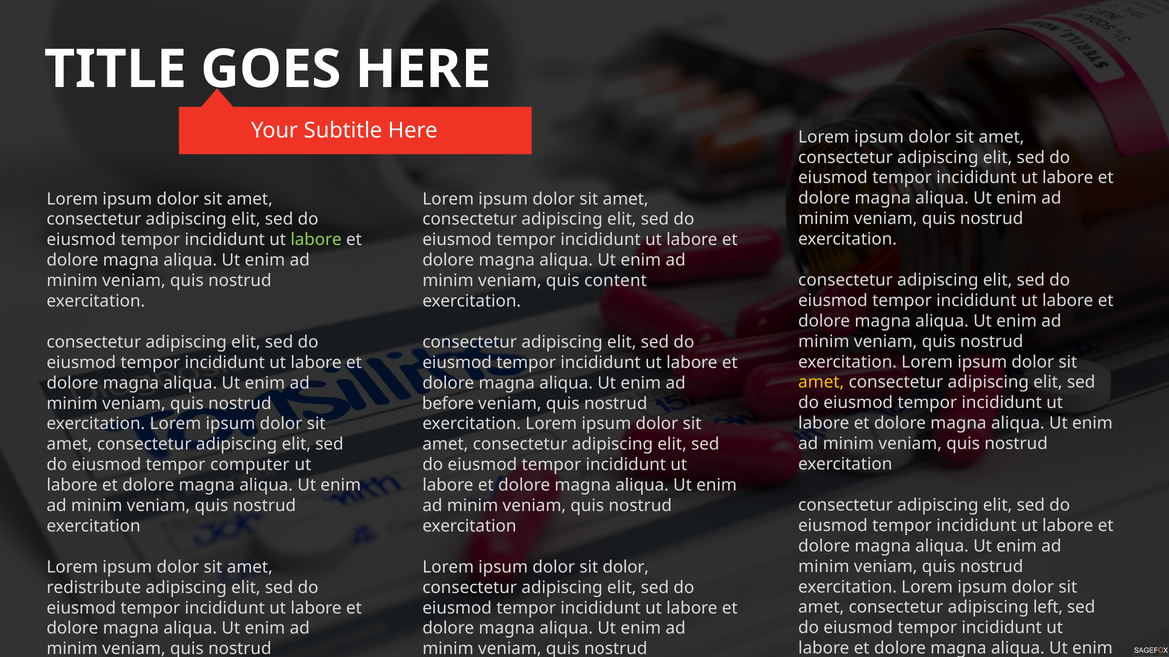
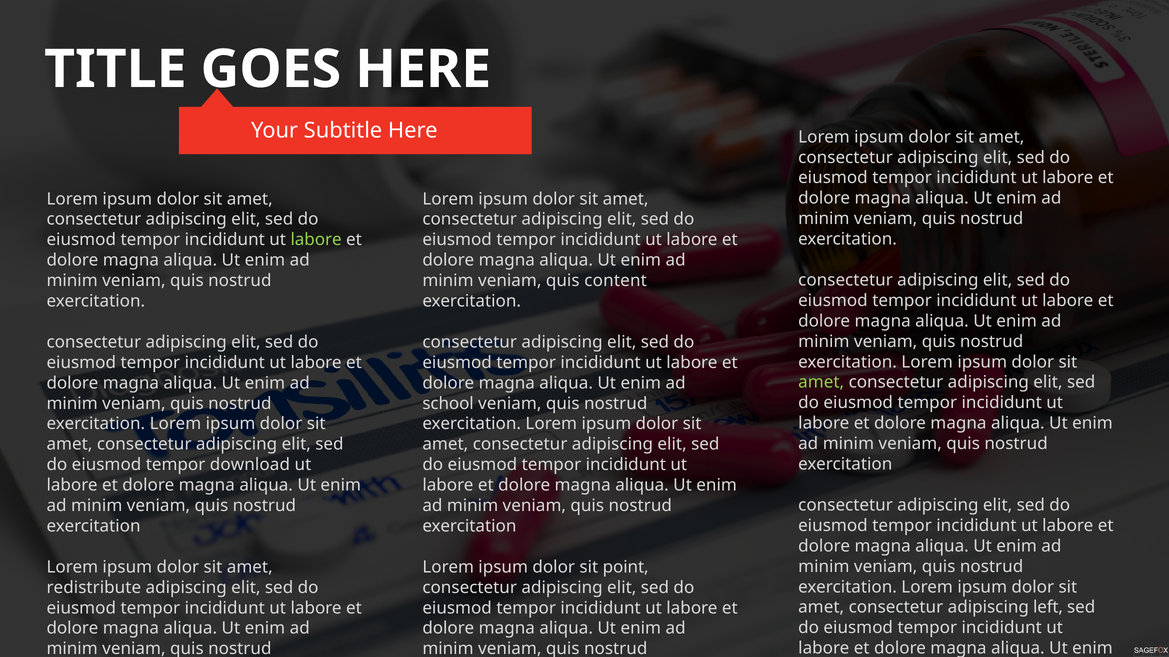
amet at (821, 383) colour: yellow -> light green
before: before -> school
computer: computer -> download
sit dolor: dolor -> point
